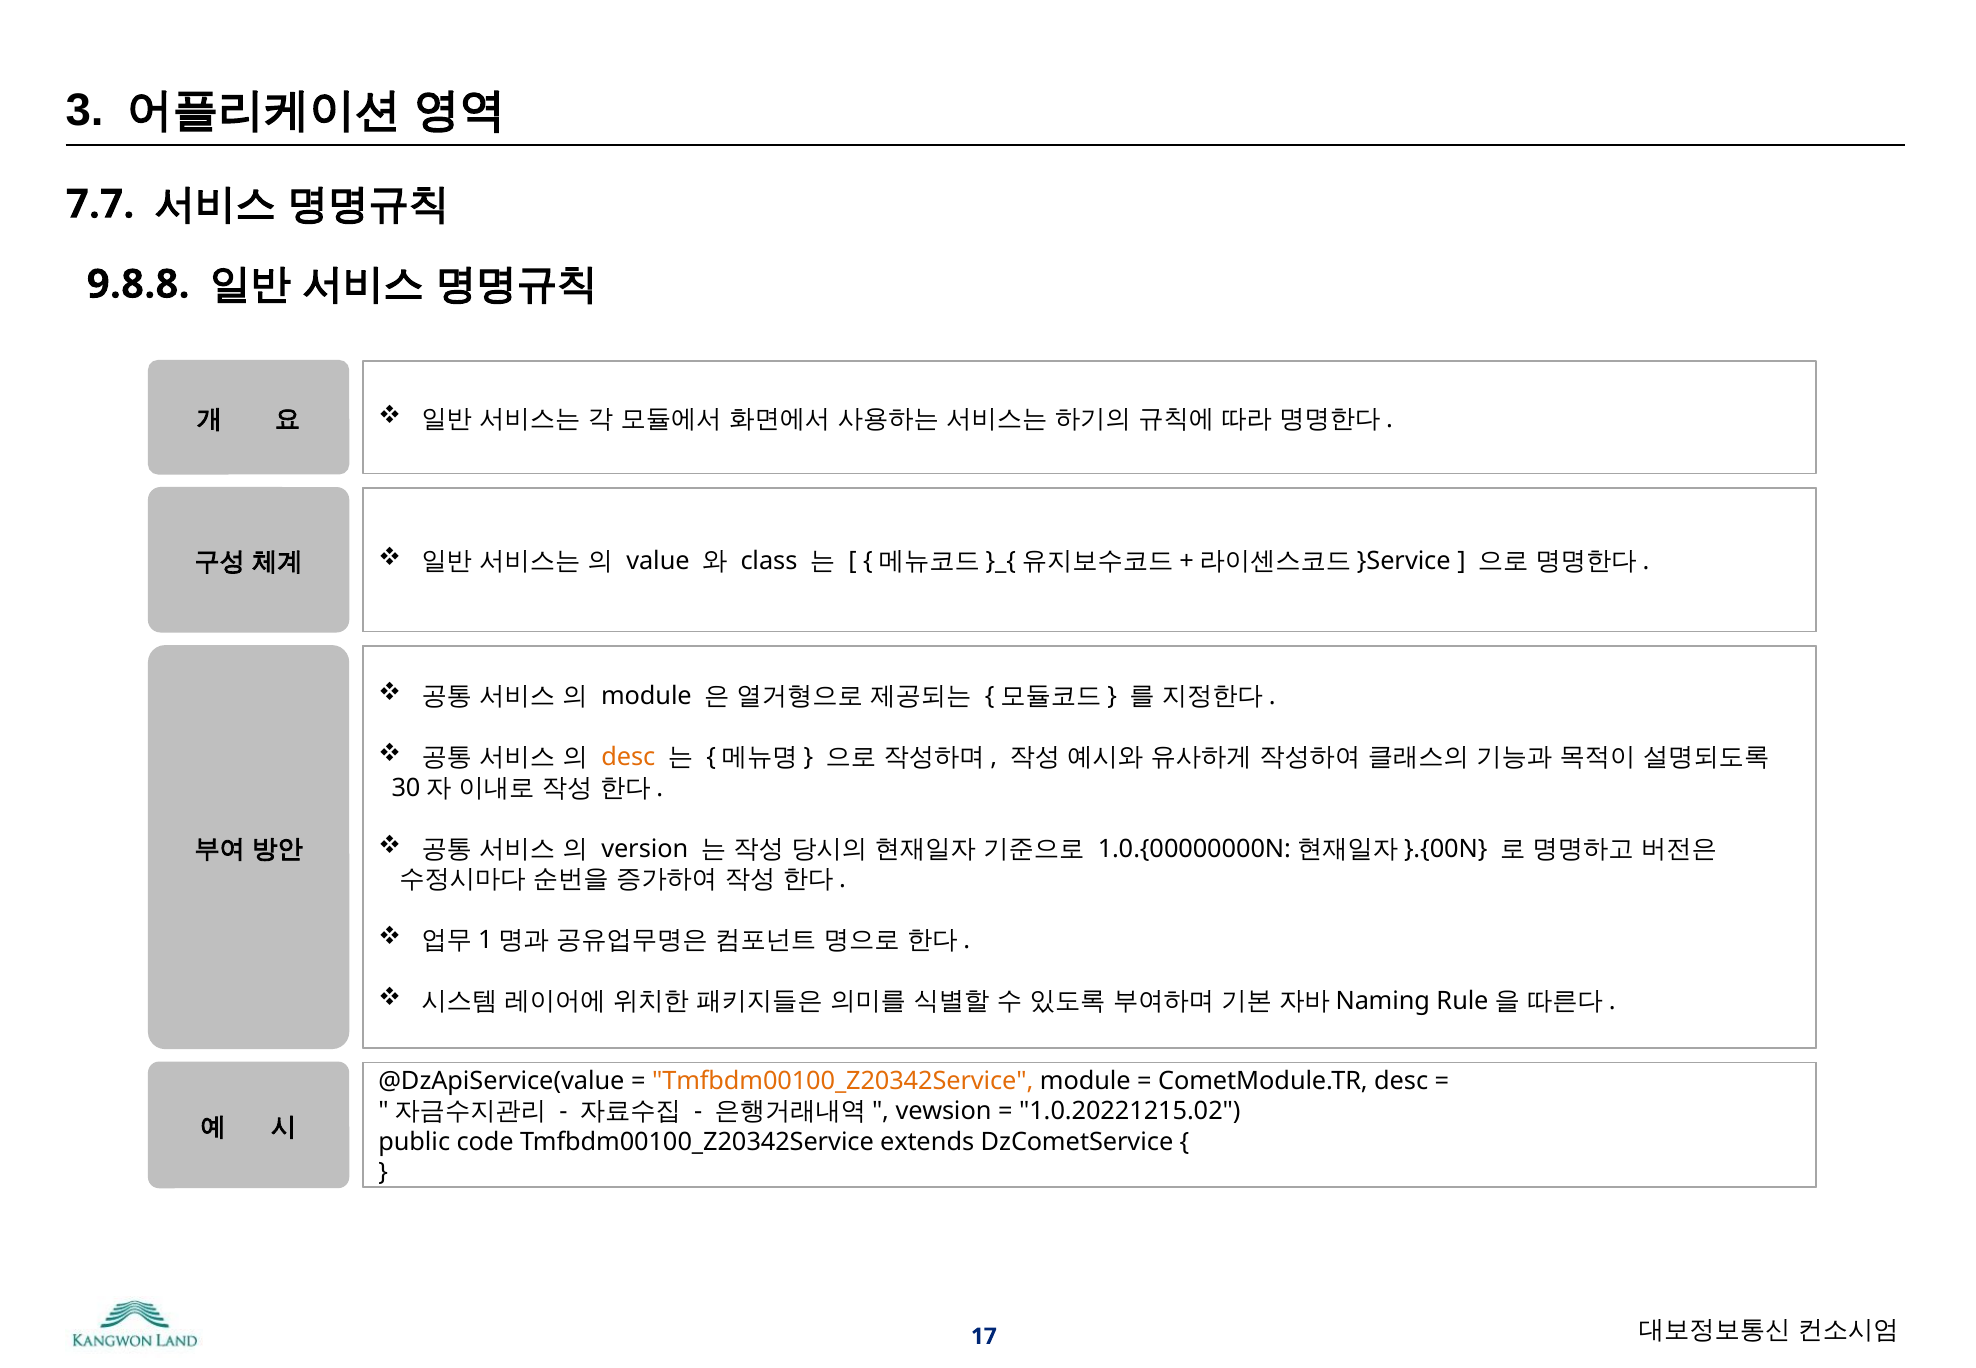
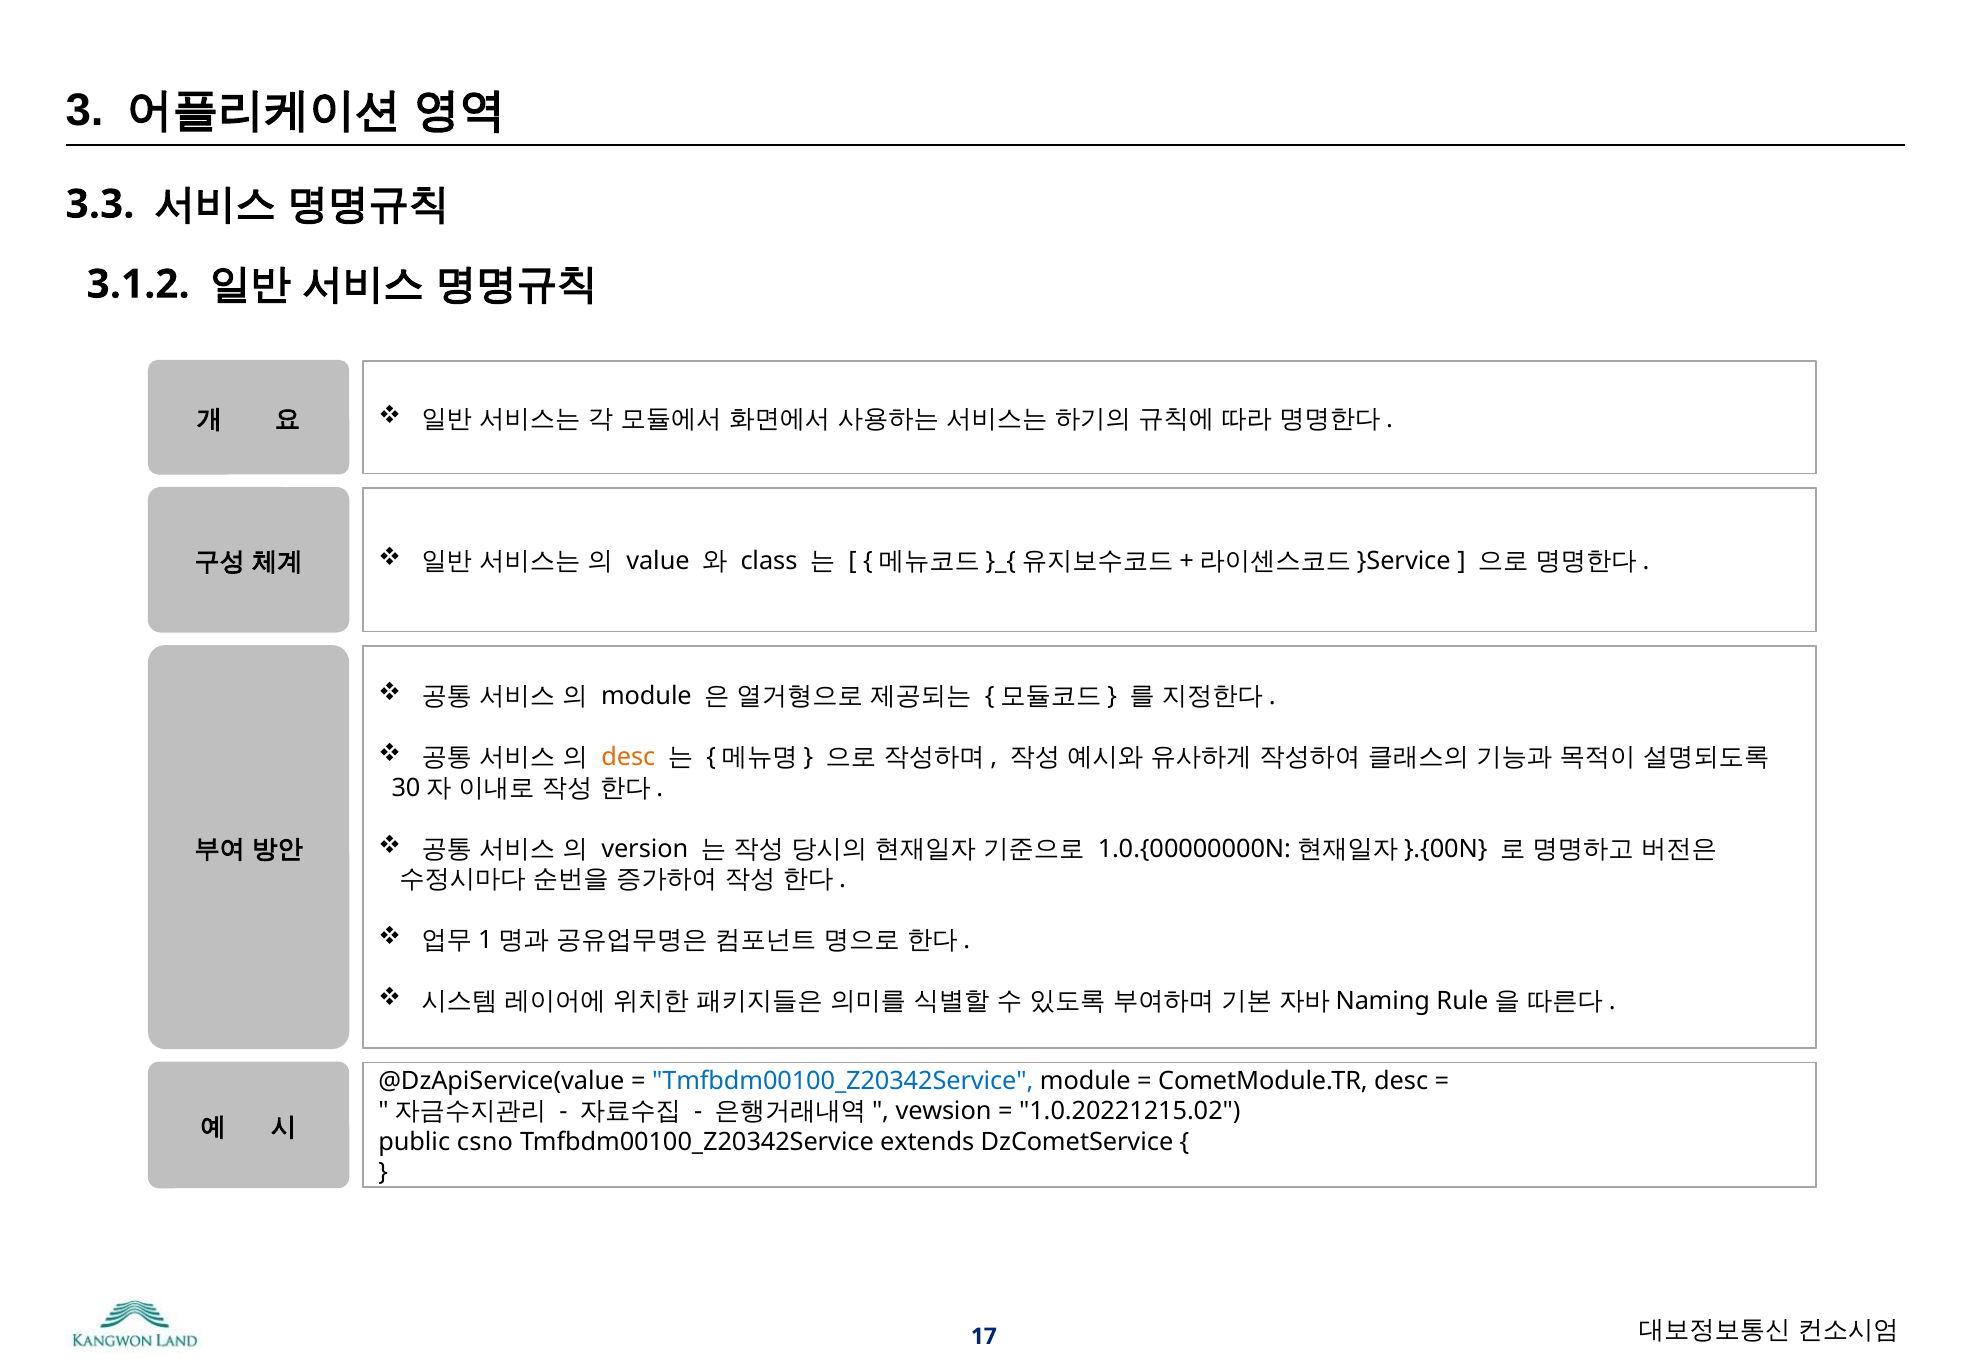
7.7: 7.7 -> 3.3
9.8.8: 9.8.8 -> 3.1.2
Tmfbdm00100_Z20342Service at (843, 1081) colour: orange -> blue
code: code -> csno
